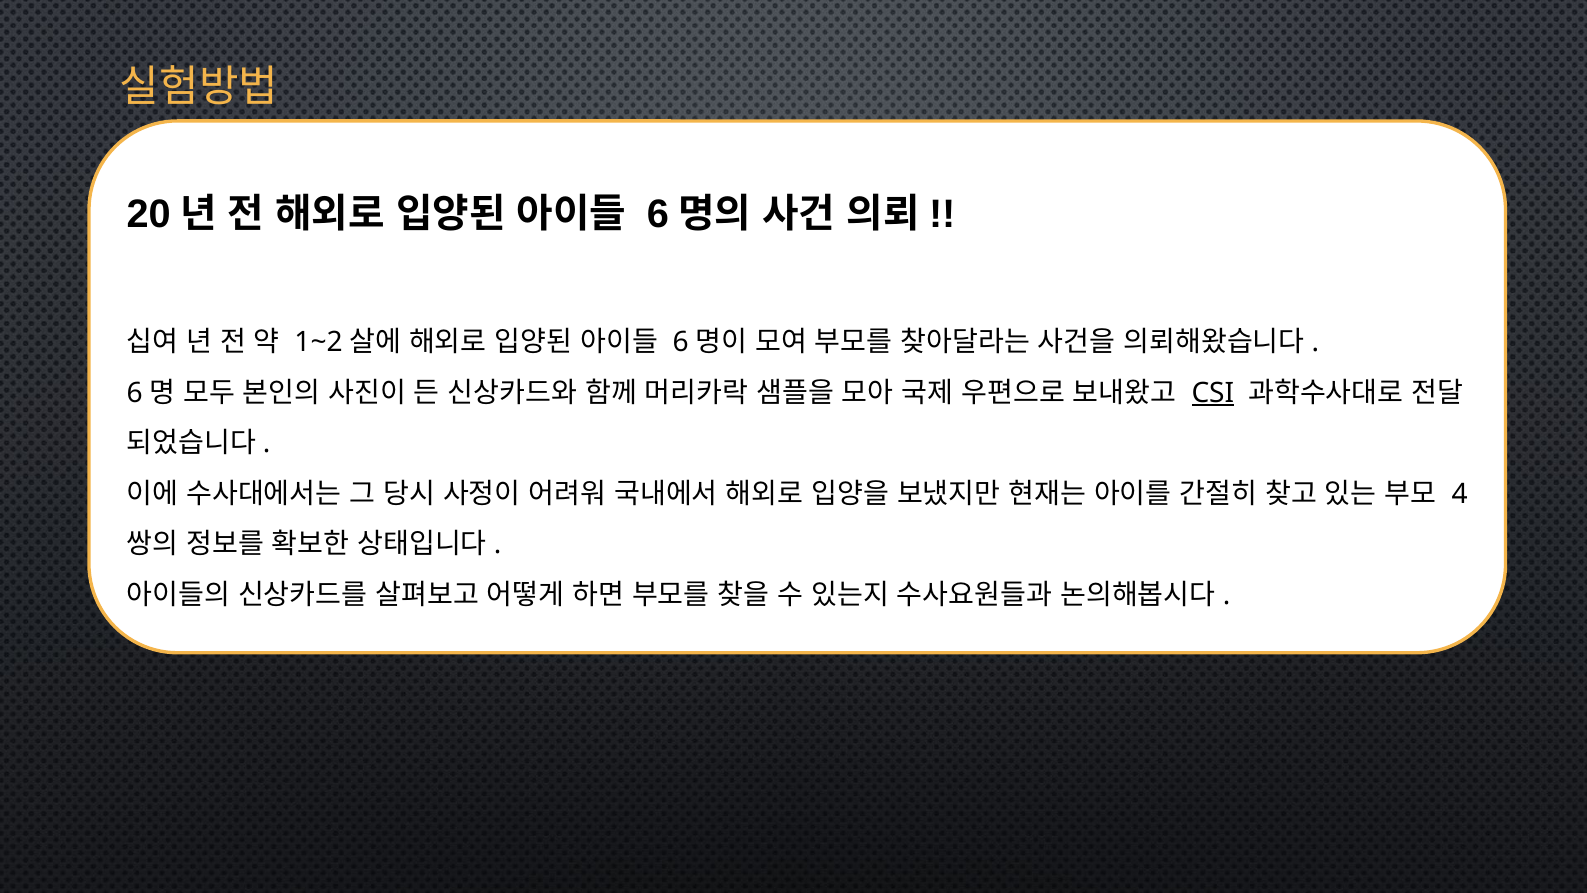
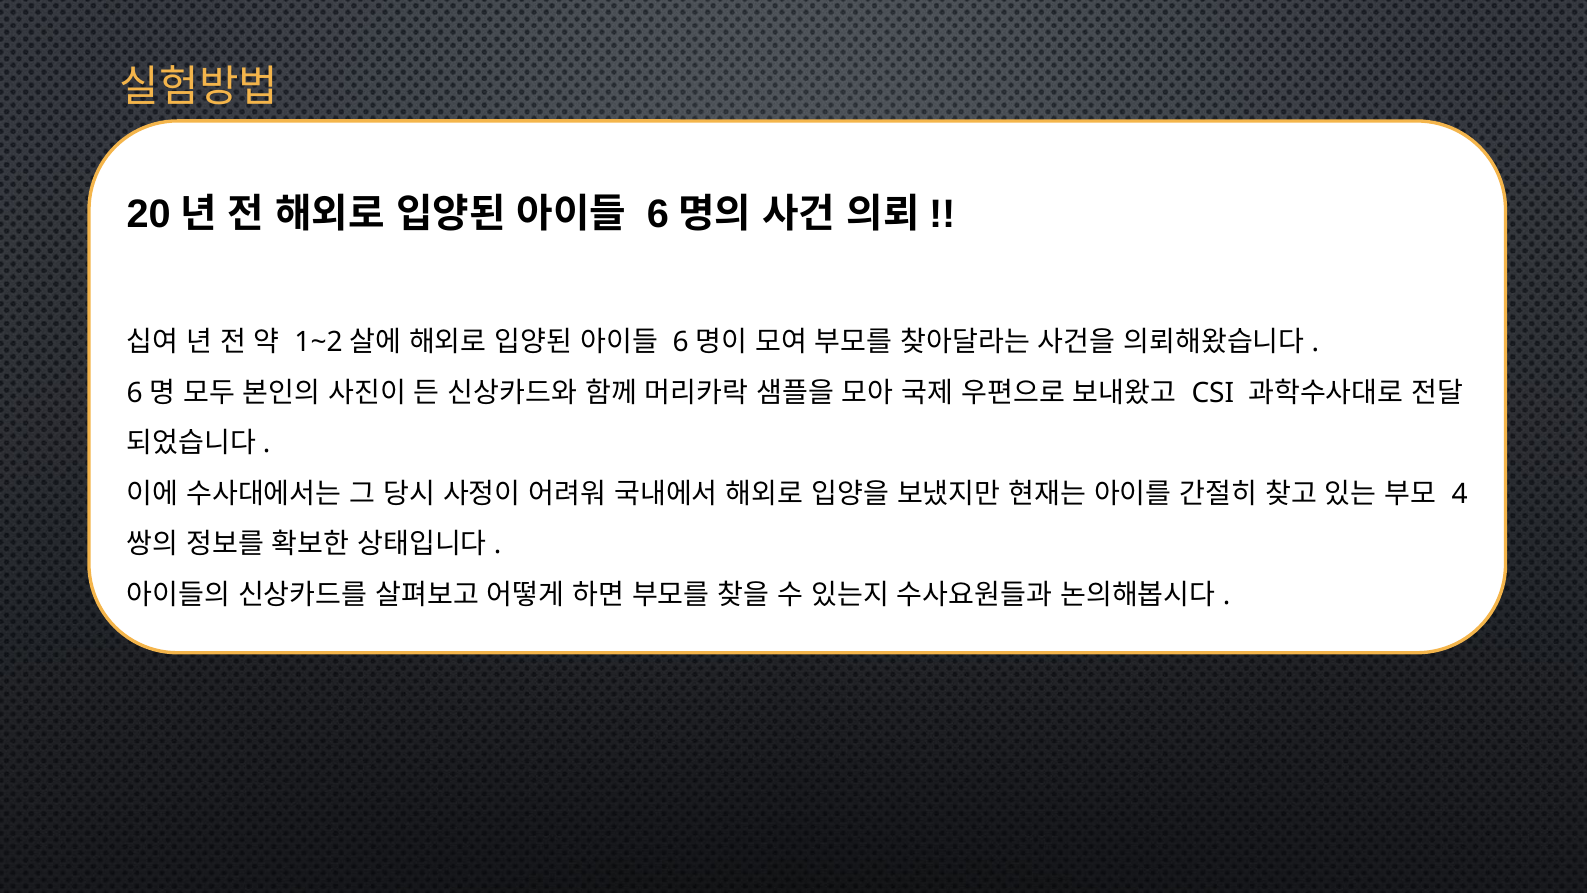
CSI underline: present -> none
